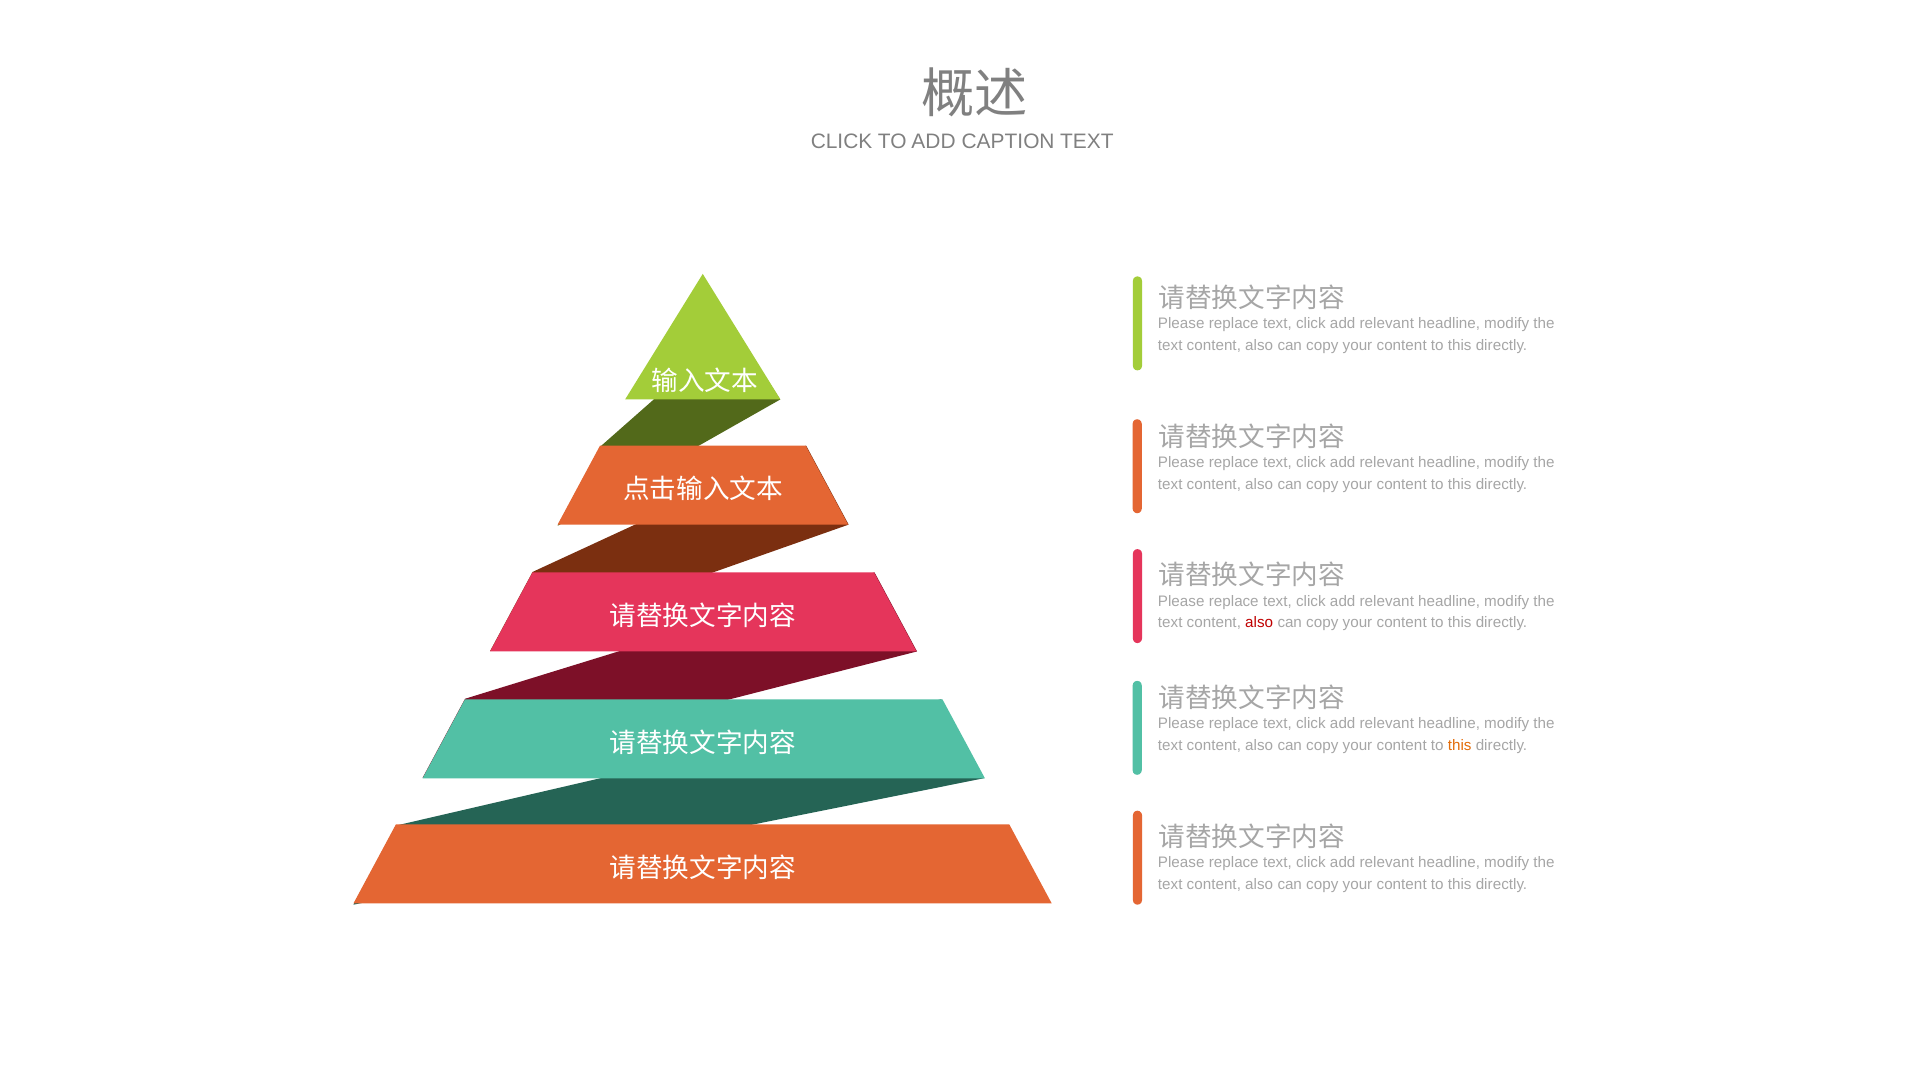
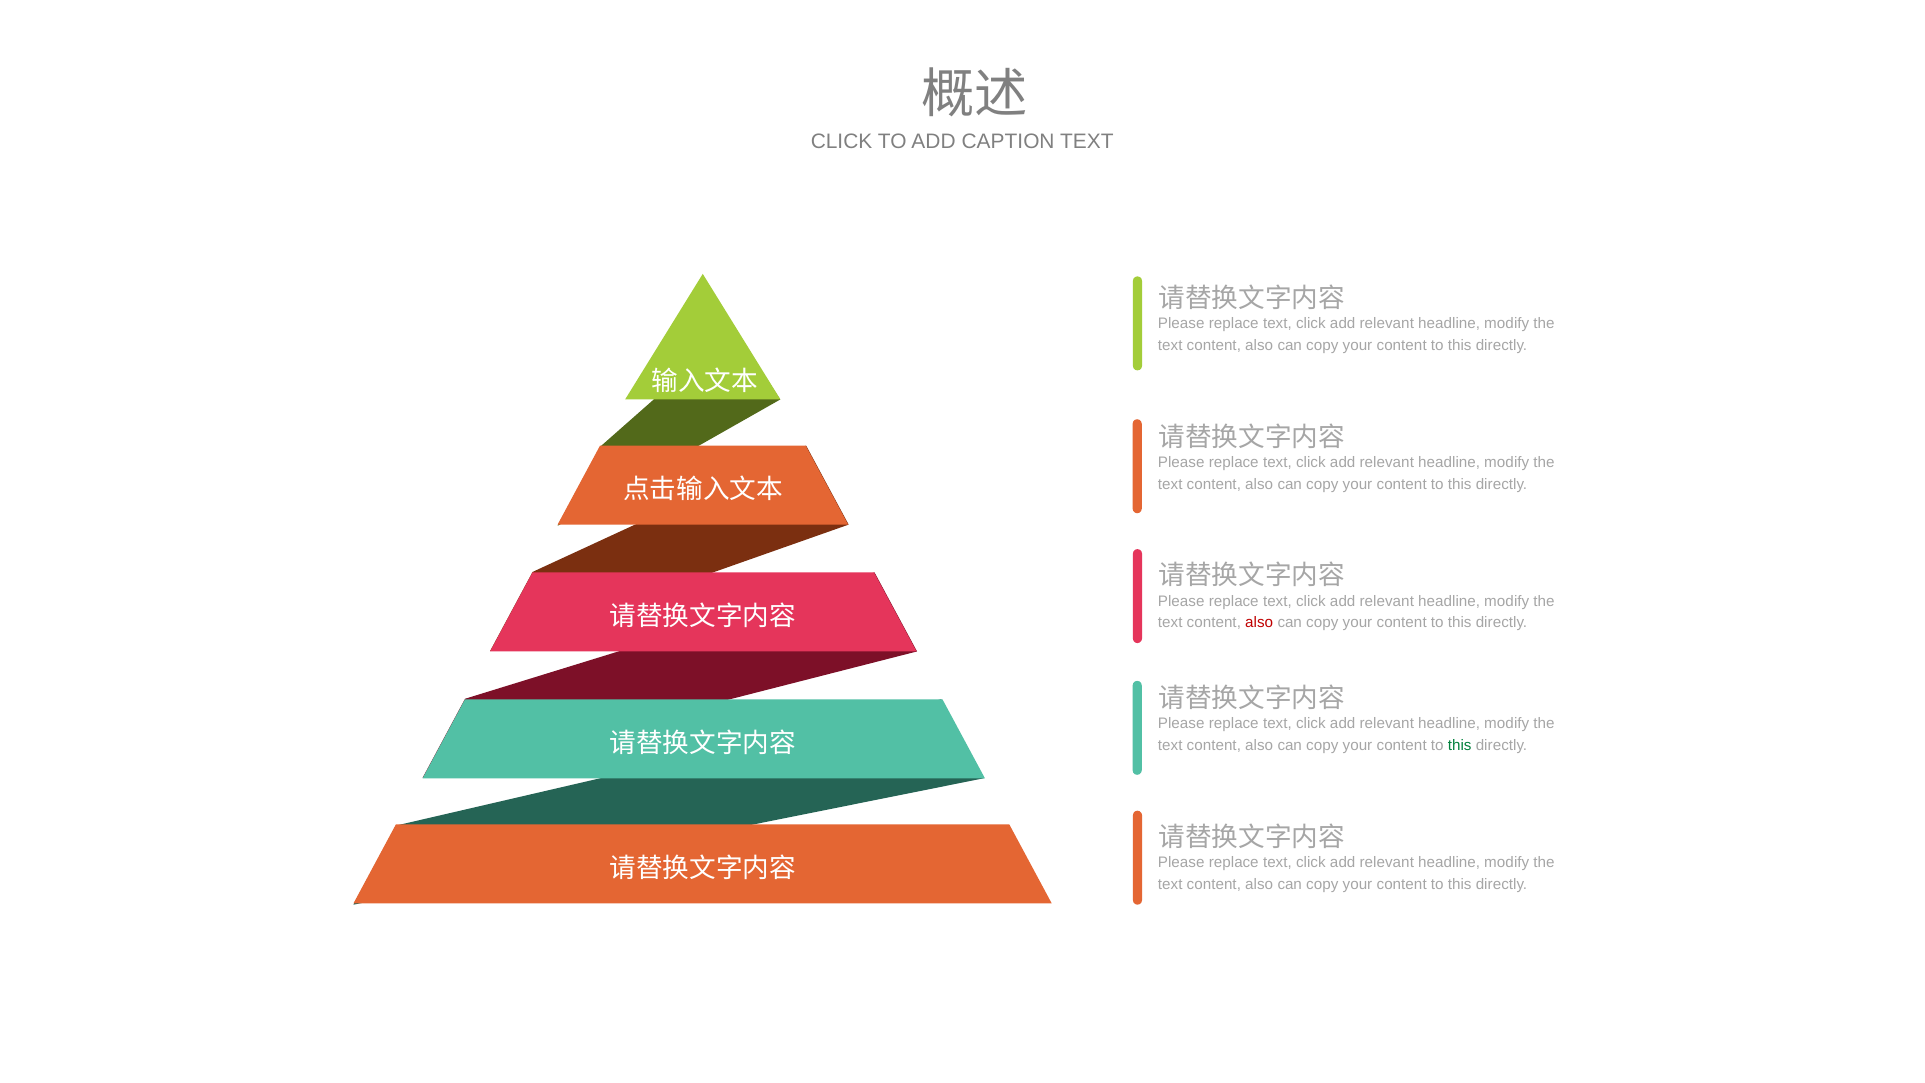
this at (1460, 745) colour: orange -> green
